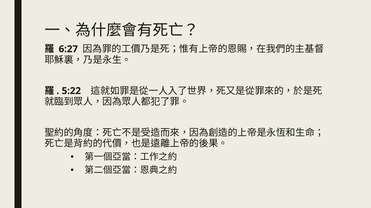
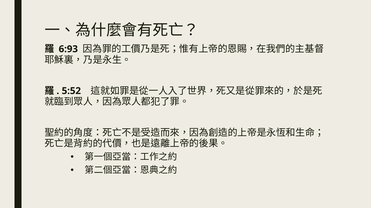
6:27: 6:27 -> 6:93
5:22: 5:22 -> 5:52
